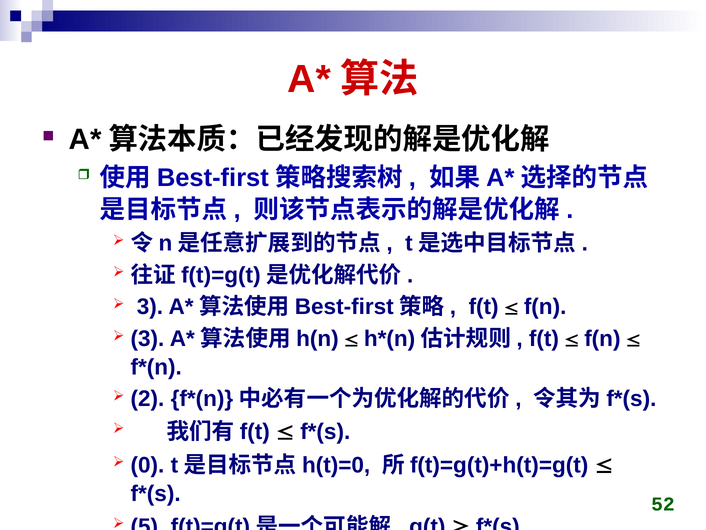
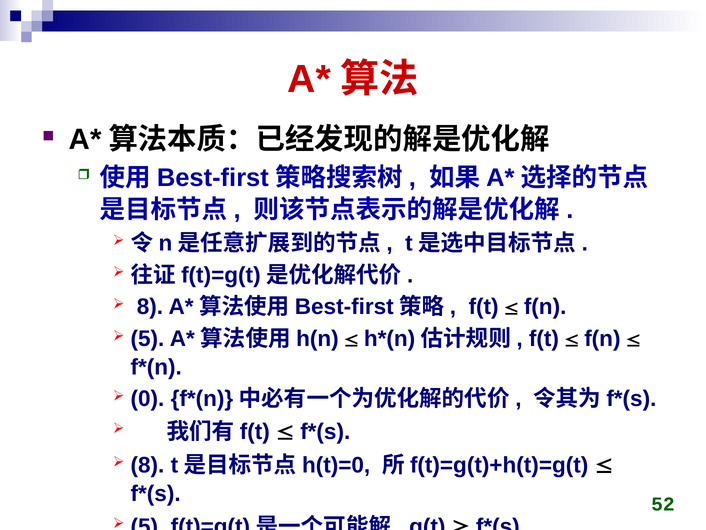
3 at (150, 307): 3 -> 8
3 at (147, 338): 3 -> 5
2: 2 -> 0
0 at (147, 465): 0 -> 8
